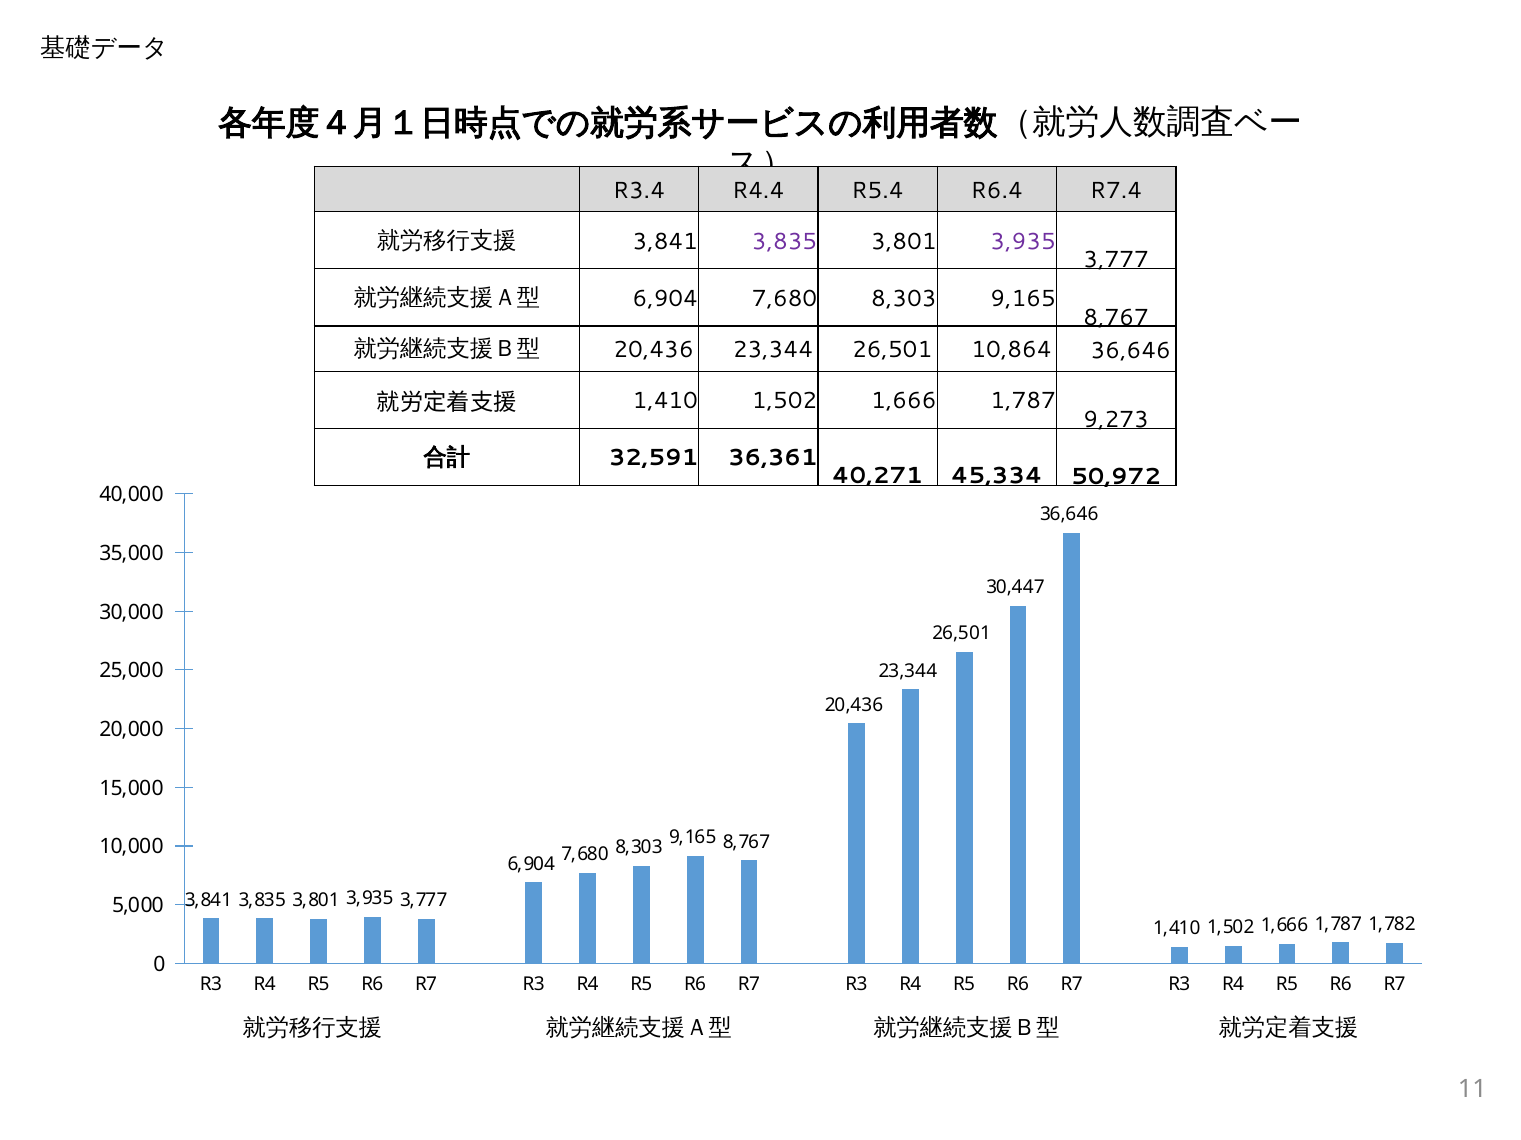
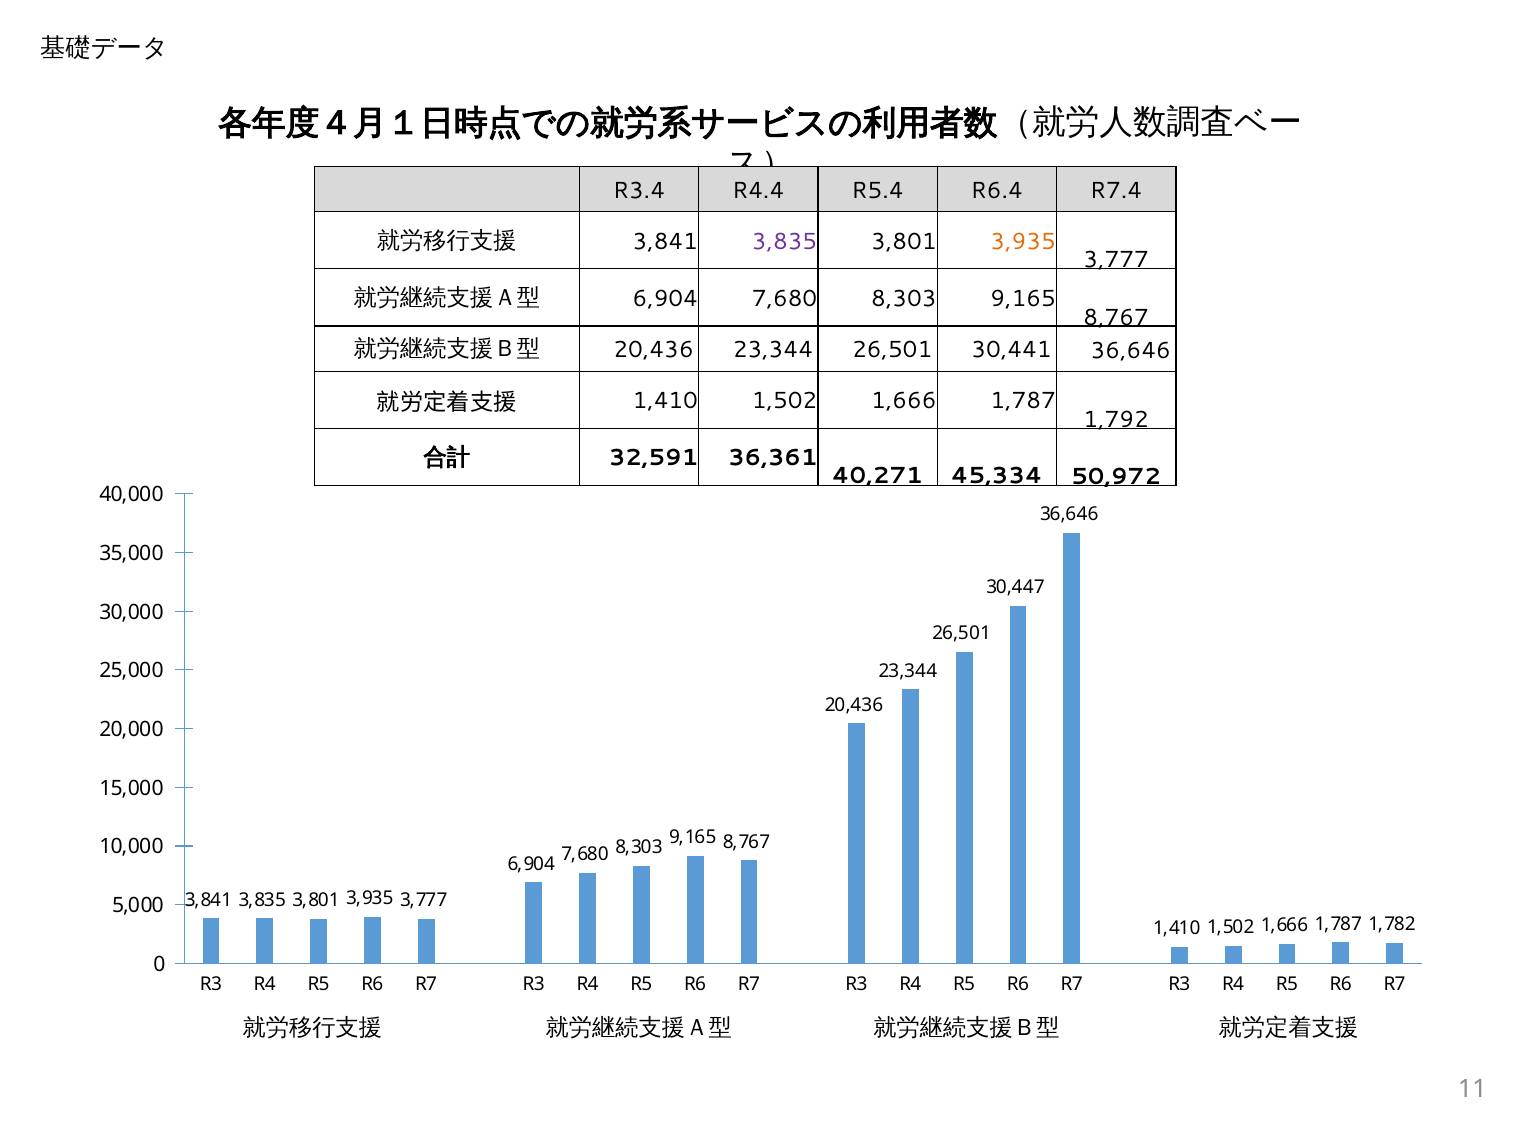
3,935 at (1023, 242) colour: purple -> orange
10,864: 10,864 -> 30,441
9,273: 9,273 -> 1,792
